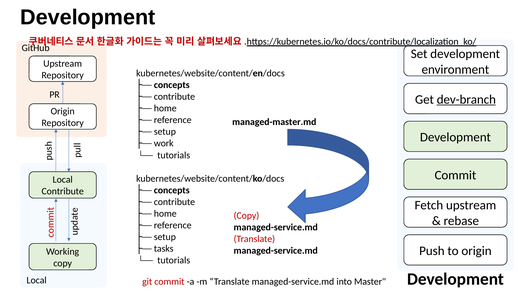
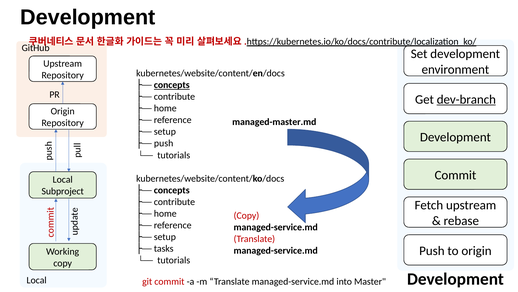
concepts at (172, 85) underline: none -> present
work at (164, 143): work -> push
Contribute at (63, 191): Contribute -> Subproject
